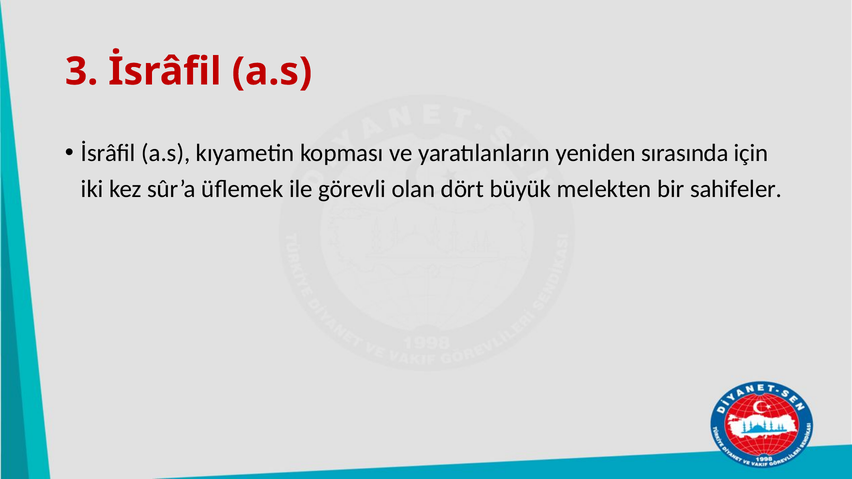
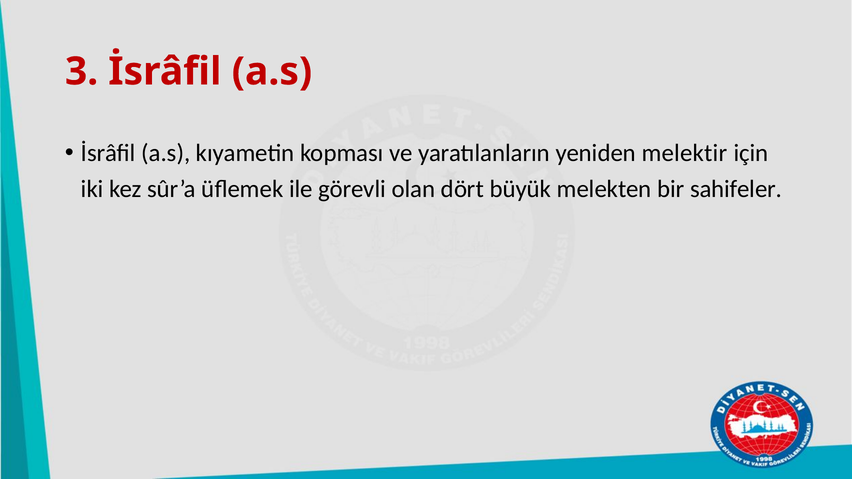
sırasında: sırasında -> melektir
